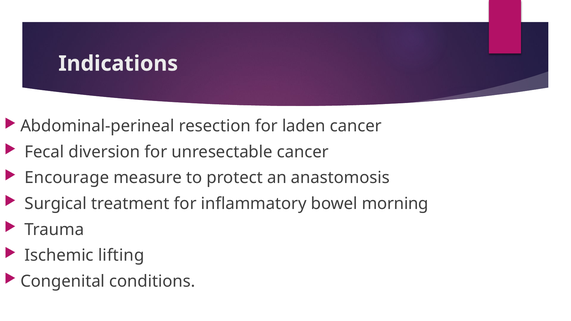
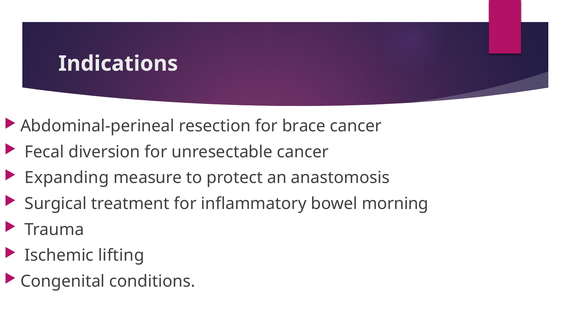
laden: laden -> brace
Encourage: Encourage -> Expanding
